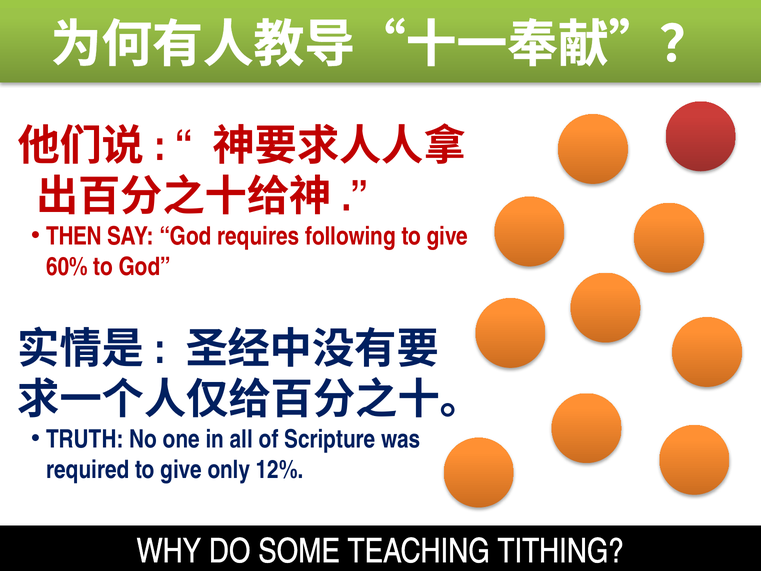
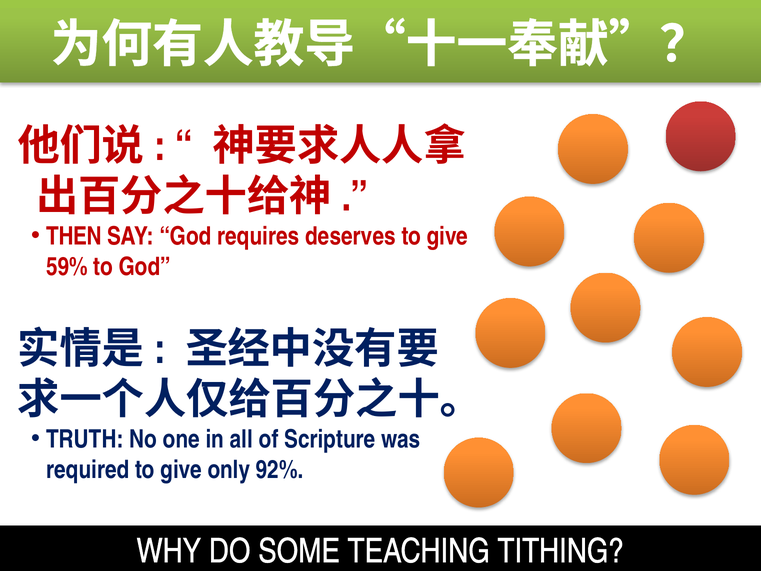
following: following -> deserves
60%: 60% -> 59%
12%: 12% -> 92%
